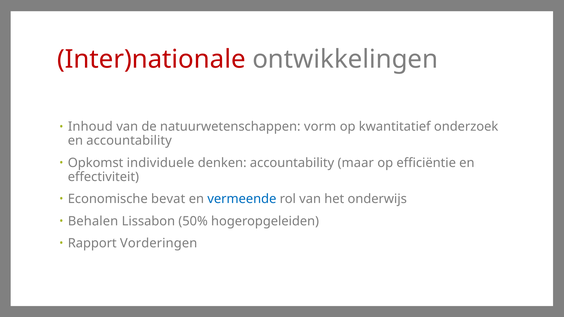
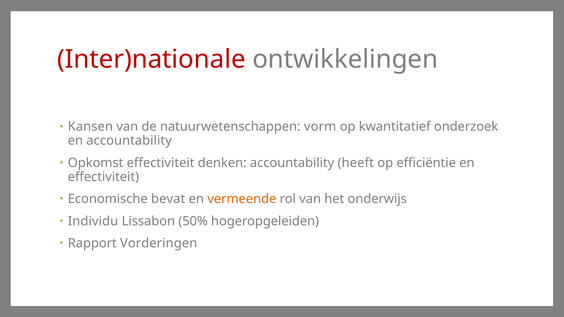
Inhoud: Inhoud -> Kansen
Opkomst individuele: individuele -> effectiviteit
maar: maar -> heeft
vermeende colour: blue -> orange
Behalen: Behalen -> Individu
